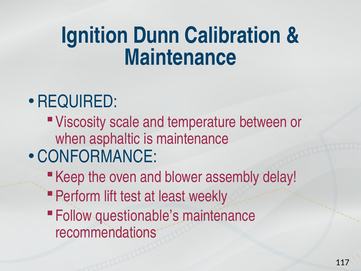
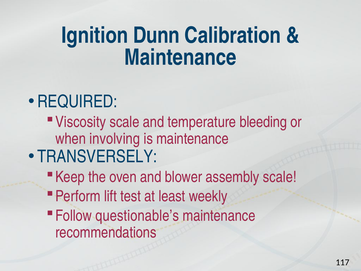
between: between -> bleeding
asphaltic: asphaltic -> involving
CONFORMANCE: CONFORMANCE -> TRANSVERSELY
assembly delay: delay -> scale
